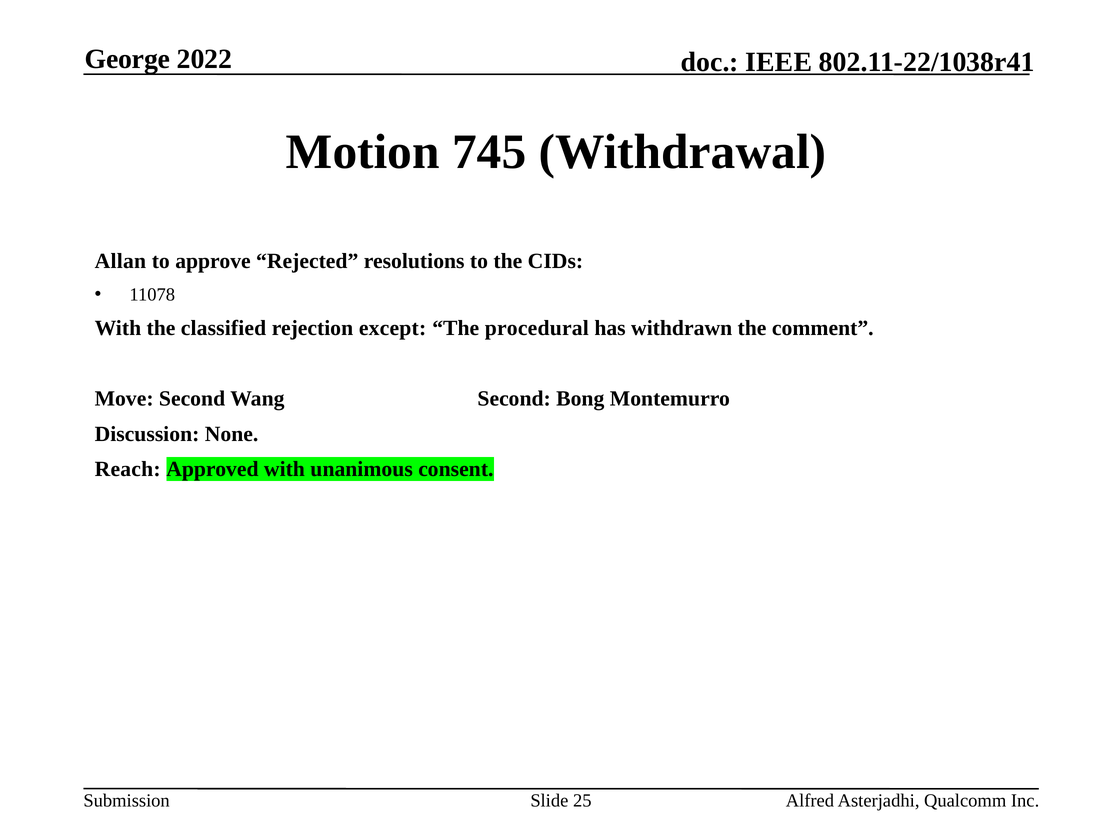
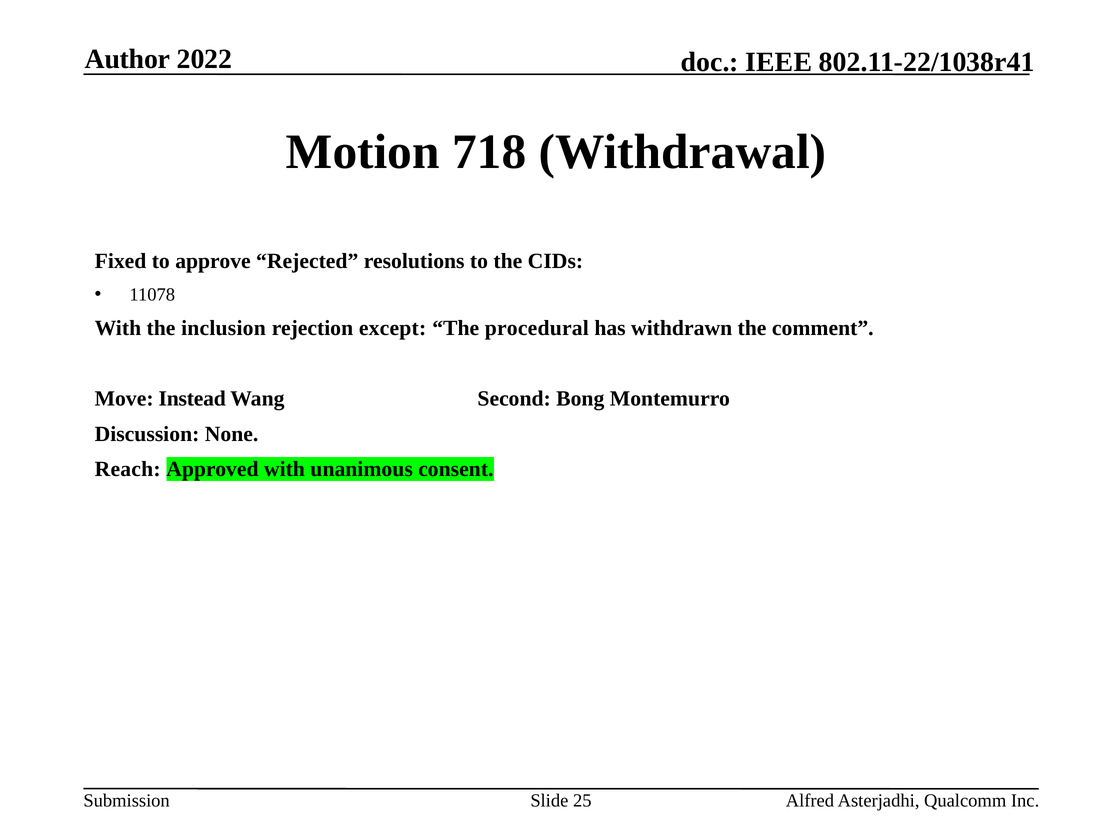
George: George -> Author
745: 745 -> 718
Allan: Allan -> Fixed
classified: classified -> inclusion
Move Second: Second -> Instead
